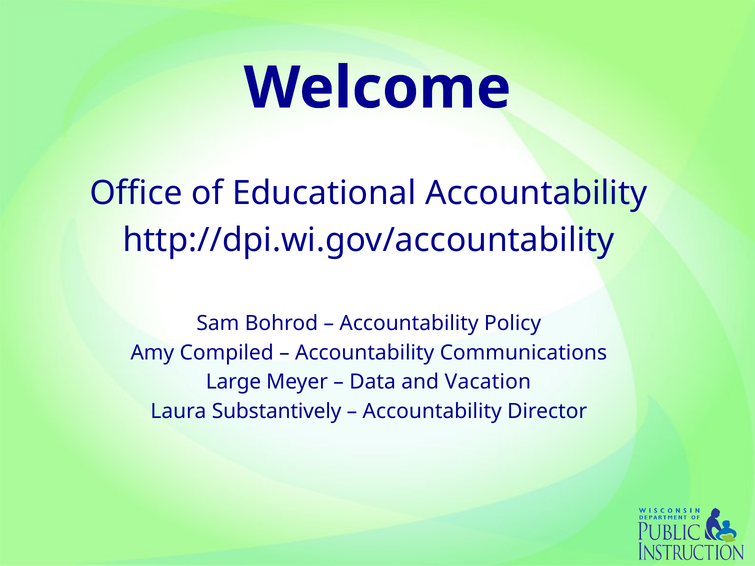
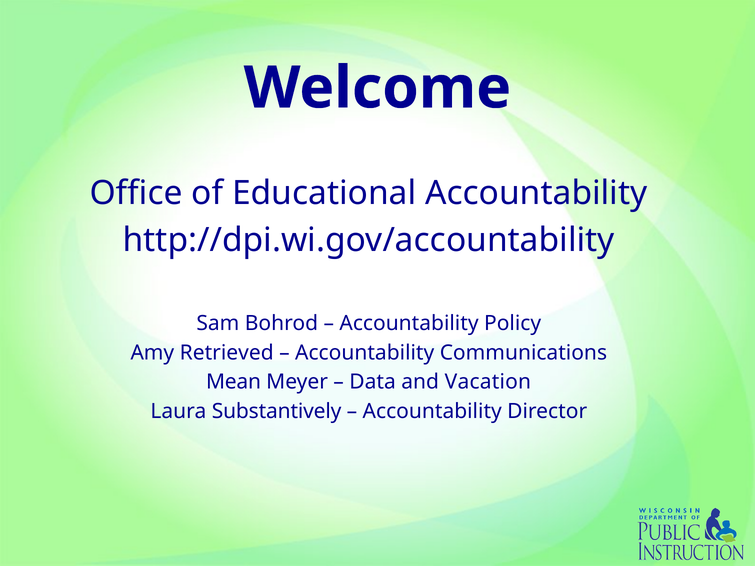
Compiled: Compiled -> Retrieved
Large: Large -> Mean
